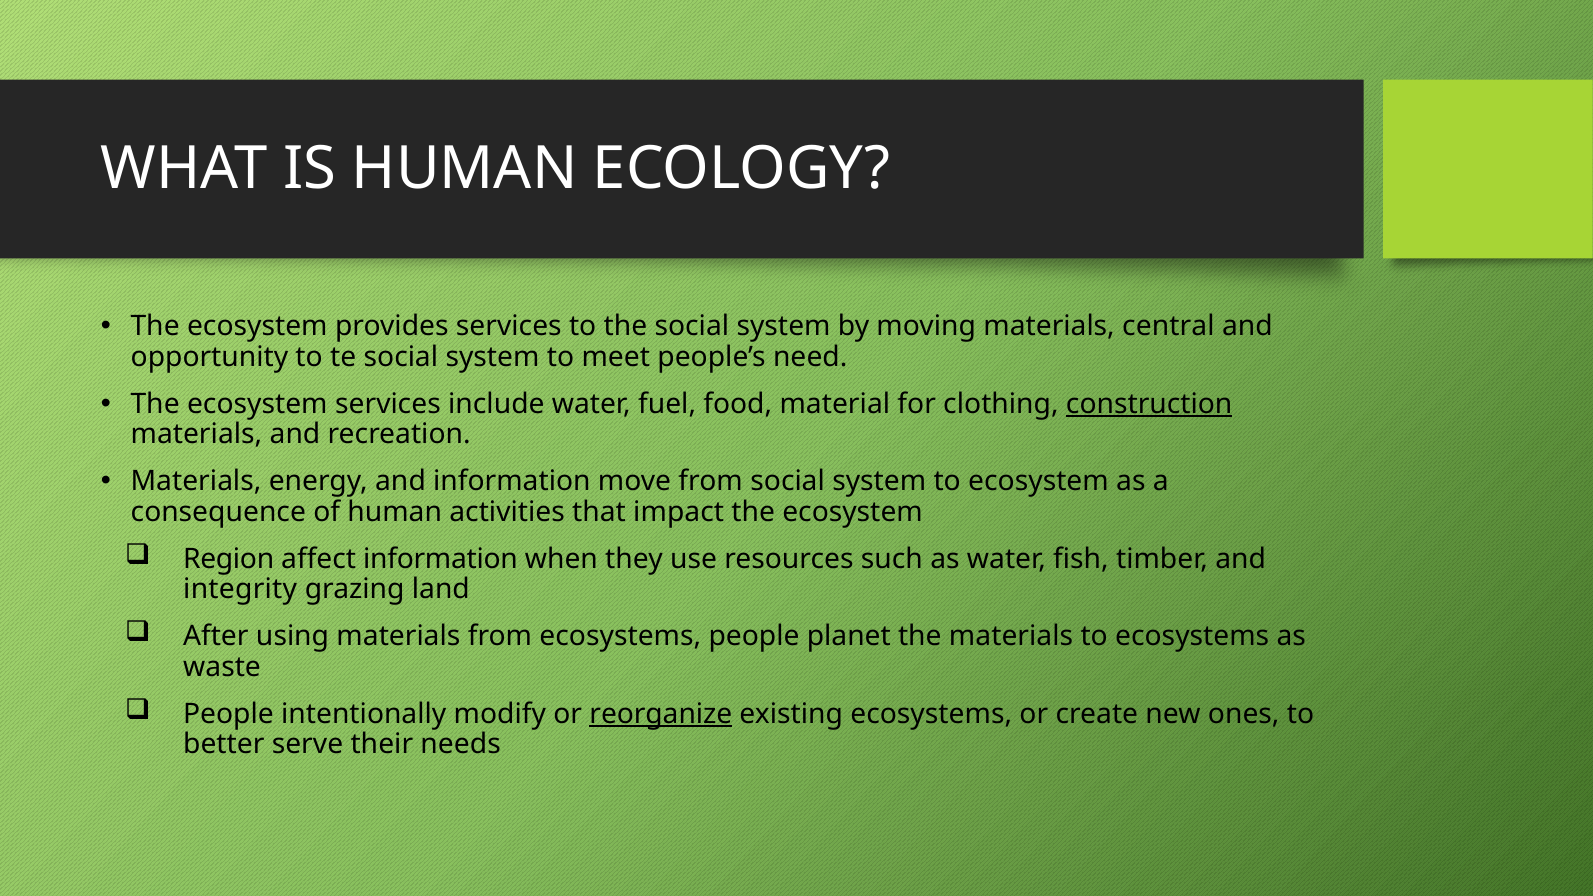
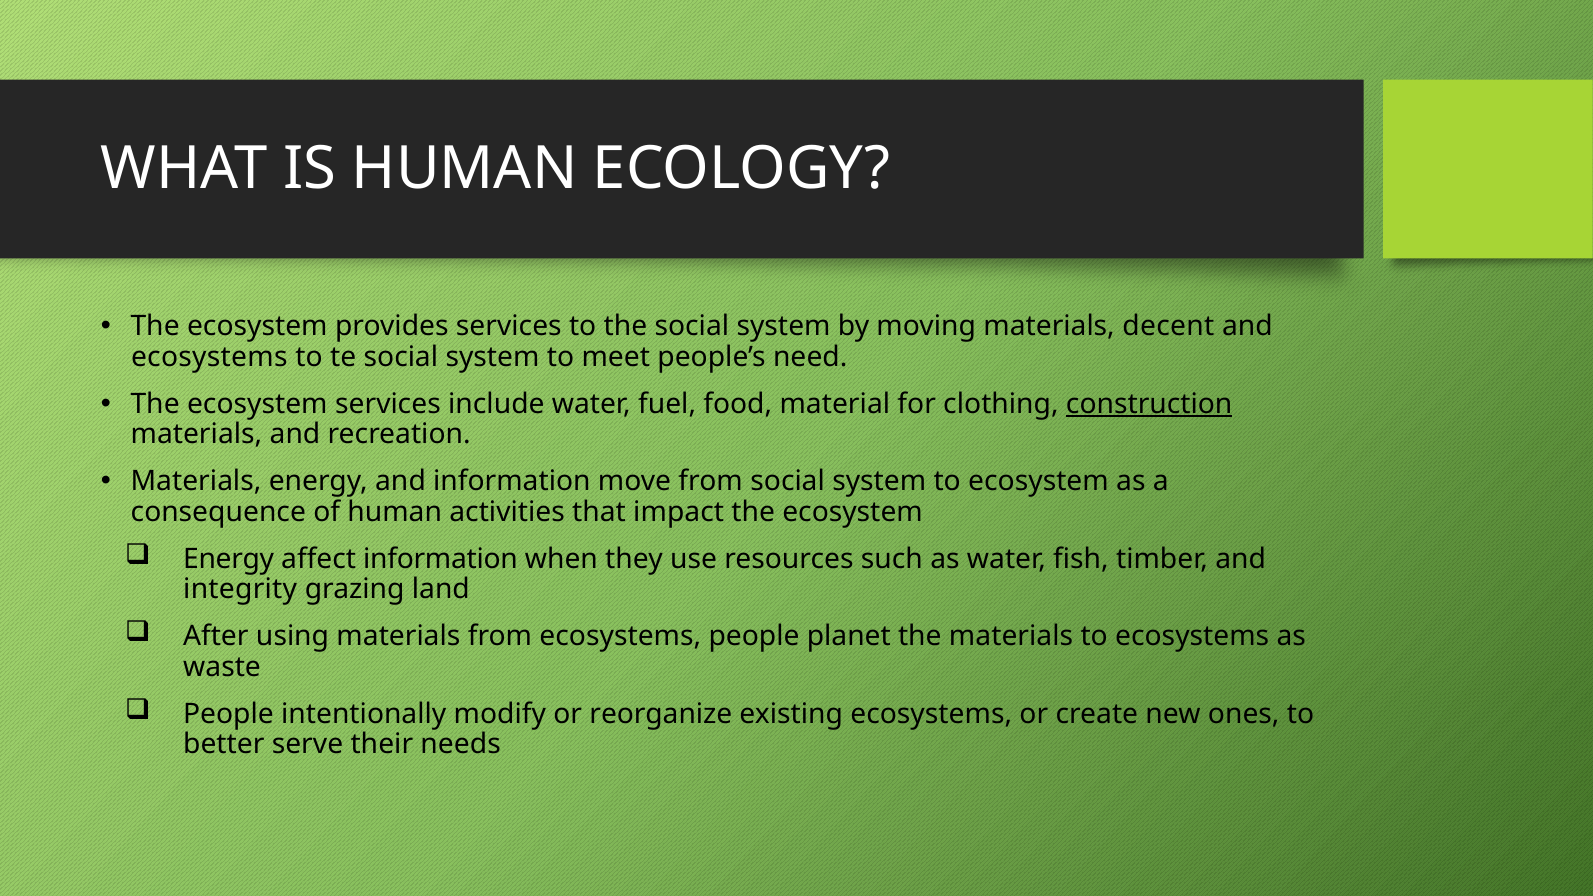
central: central -> decent
opportunity at (209, 357): opportunity -> ecosystems
Region at (229, 559): Region -> Energy
reorganize underline: present -> none
